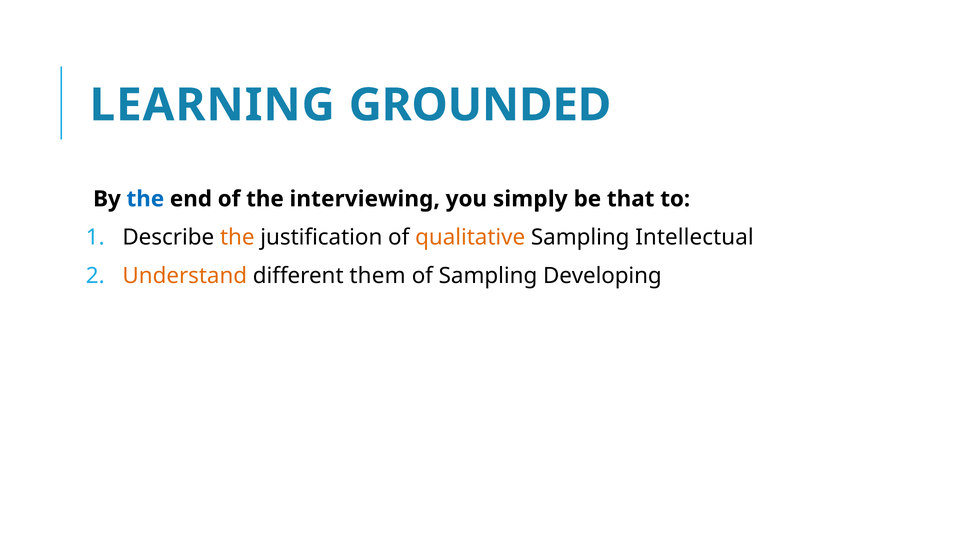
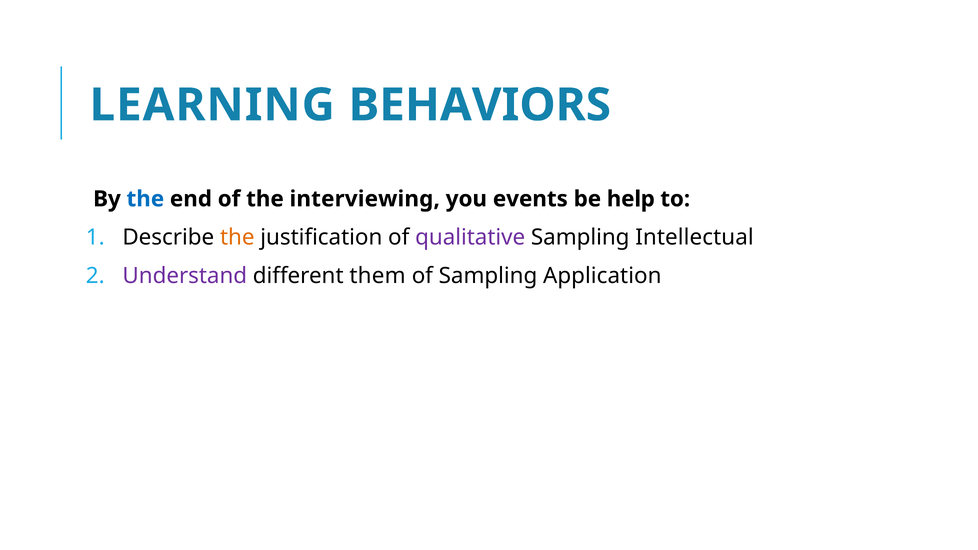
GROUNDED: GROUNDED -> BEHAVIORS
simply: simply -> events
that: that -> help
qualitative colour: orange -> purple
Understand colour: orange -> purple
Developing: Developing -> Application
